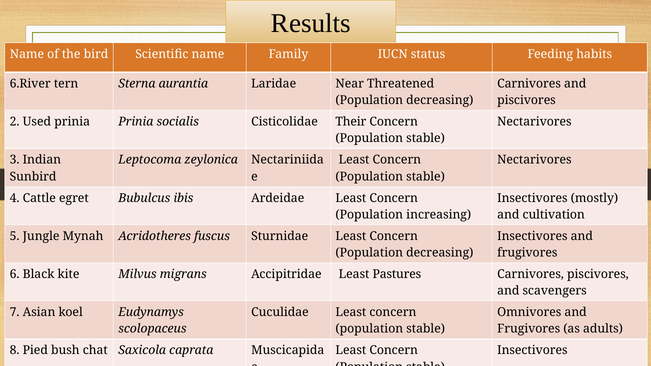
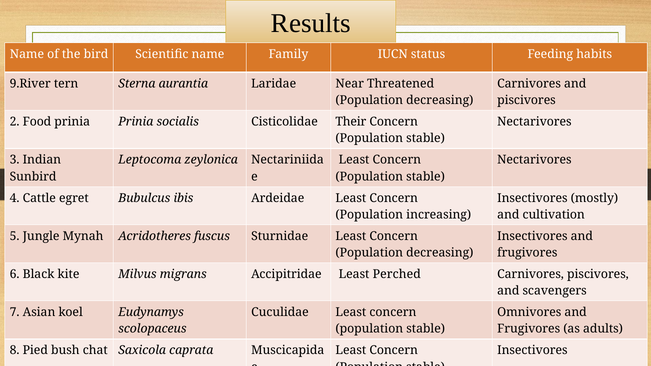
6.River: 6.River -> 9.River
Used: Used -> Food
Pastures: Pastures -> Perched
